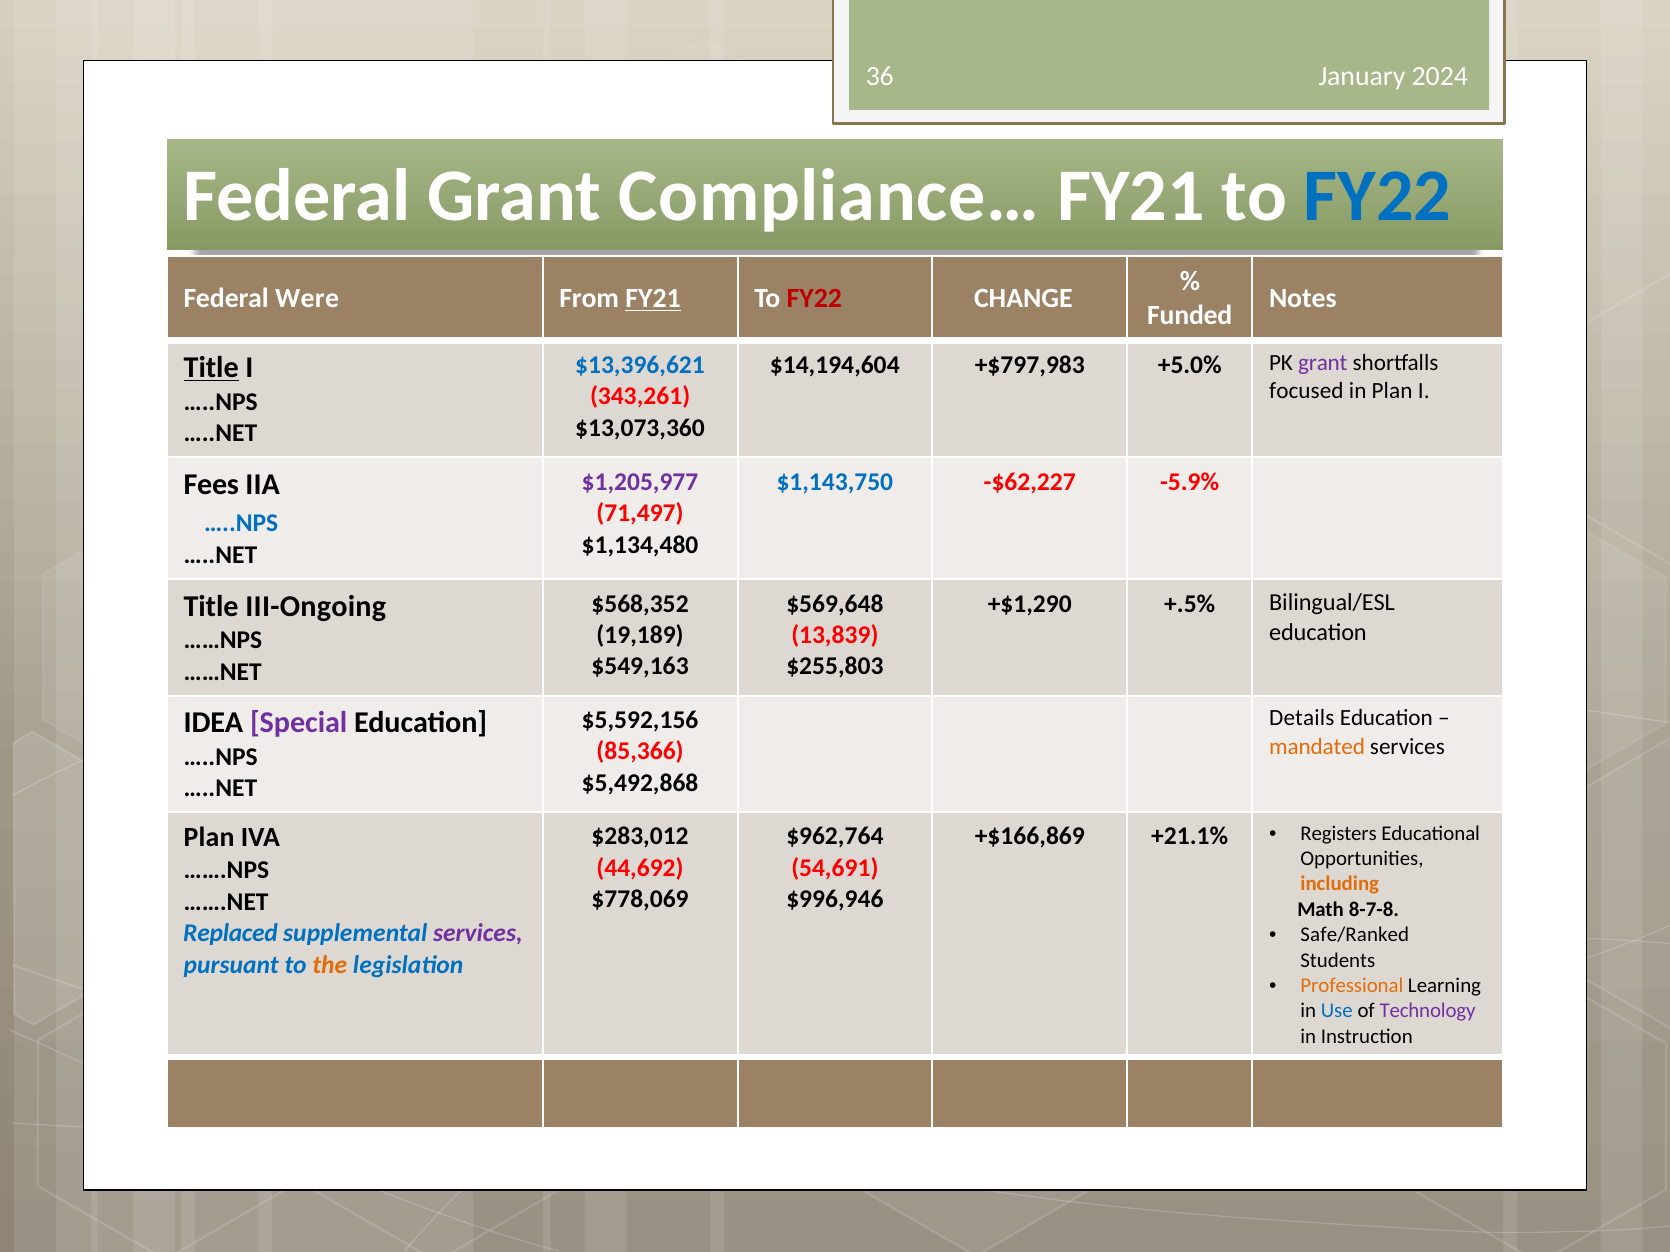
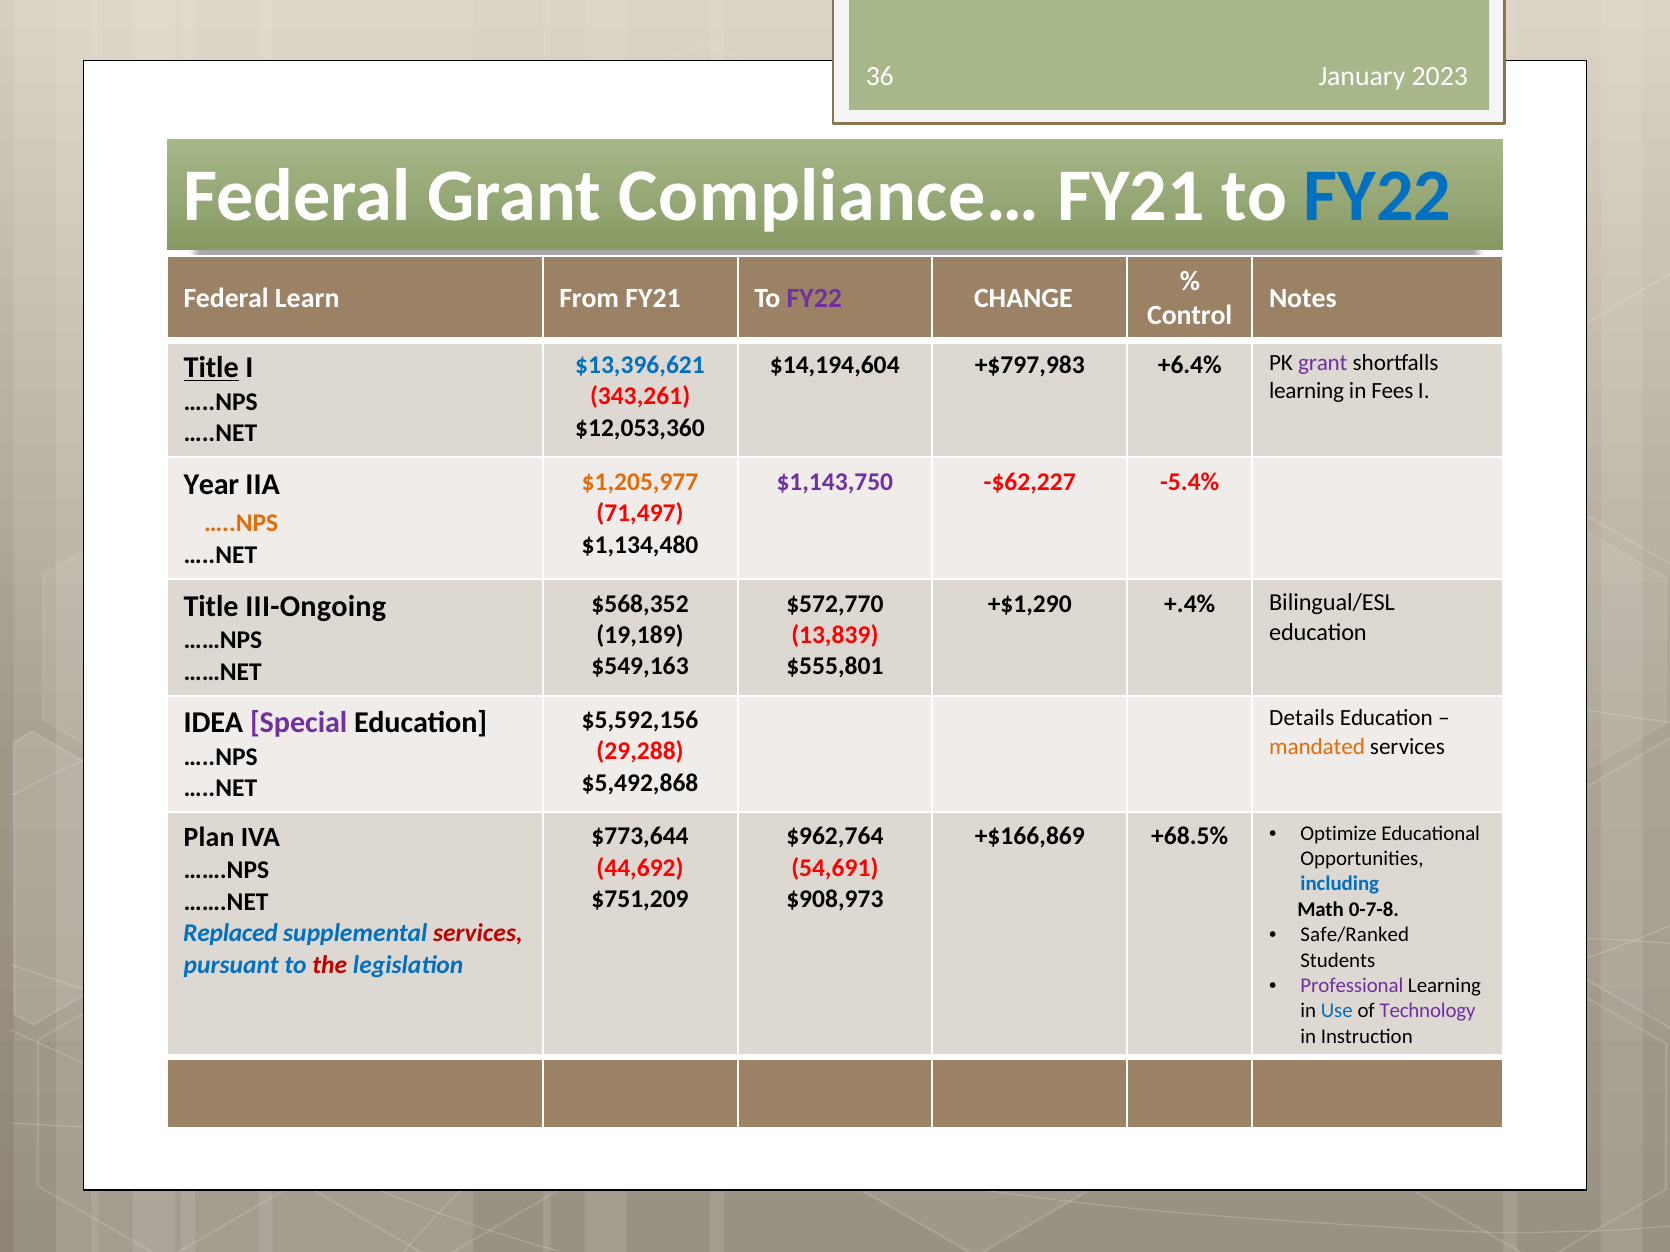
2024: 2024 -> 2023
Were: Were -> Learn
FY21 at (653, 299) underline: present -> none
FY22 at (814, 299) colour: red -> purple
Funded: Funded -> Control
+5.0%: +5.0% -> +6.4%
focused at (1306, 391): focused -> learning
in Plan: Plan -> Fees
$13,073,360: $13,073,360 -> $12,053,360
$1,205,977 colour: purple -> orange
$1,143,750 colour: blue -> purple
-5.9%: -5.9% -> -5.4%
Fees: Fees -> Year
…..NPS at (241, 523) colour: blue -> orange
$569,648: $569,648 -> $572,770
+.5%: +.5% -> +.4%
$255,803: $255,803 -> $555,801
85,366: 85,366 -> 29,288
$283,012: $283,012 -> $773,644
+21.1%: +21.1% -> +68.5%
Registers: Registers -> Optimize
including colour: orange -> blue
$778,069: $778,069 -> $751,209
$996,946: $996,946 -> $908,973
8-7-8: 8-7-8 -> 0-7-8
services at (478, 934) colour: purple -> red
the colour: orange -> red
Professional colour: orange -> purple
